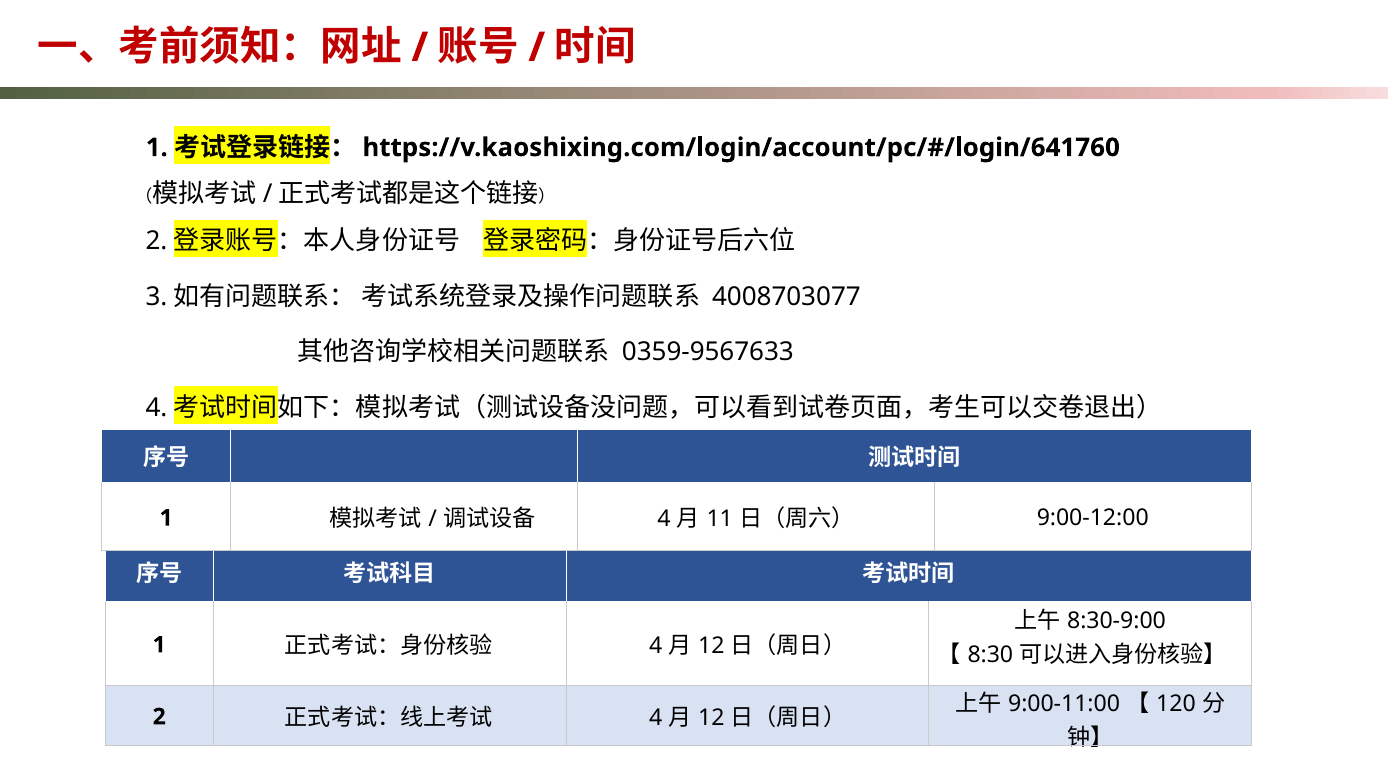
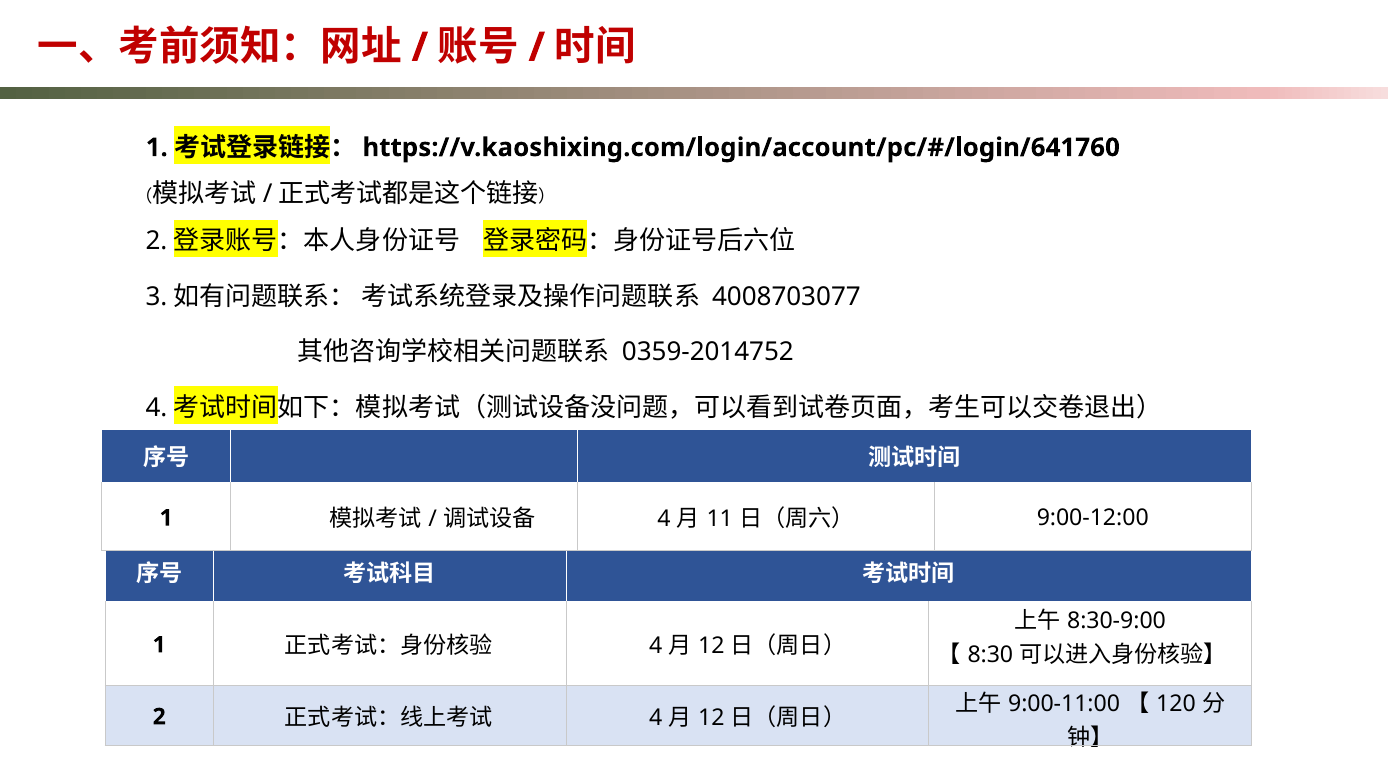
0359-9567633: 0359-9567633 -> 0359-2014752
